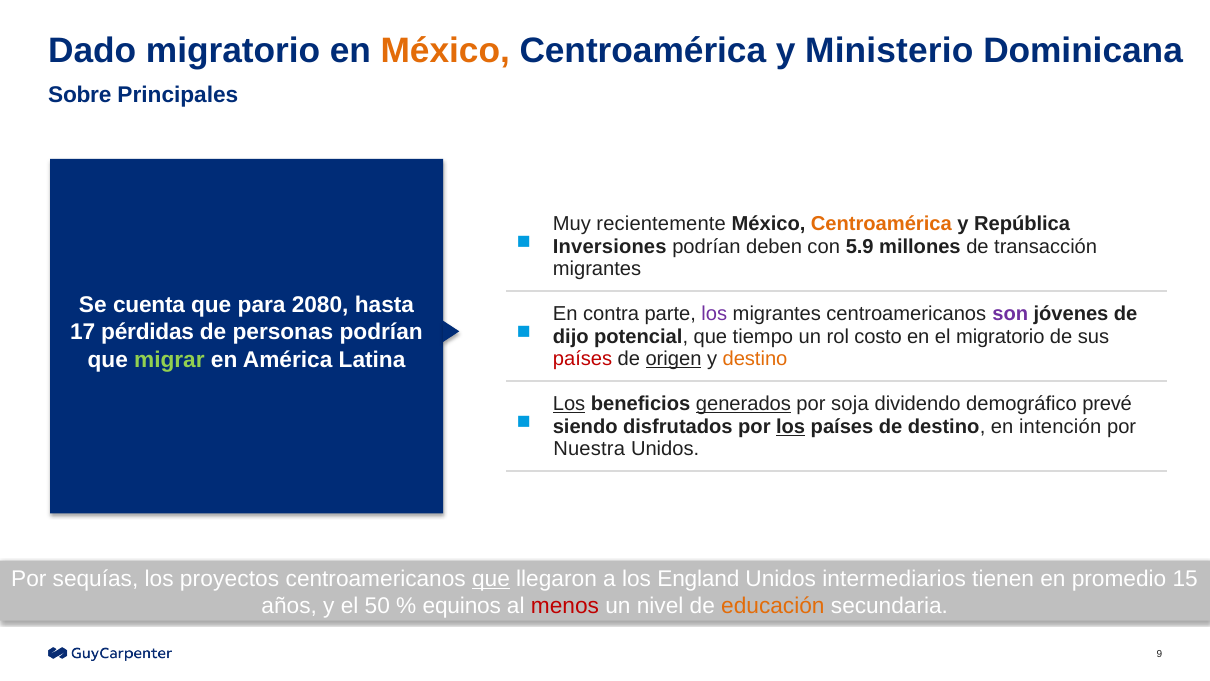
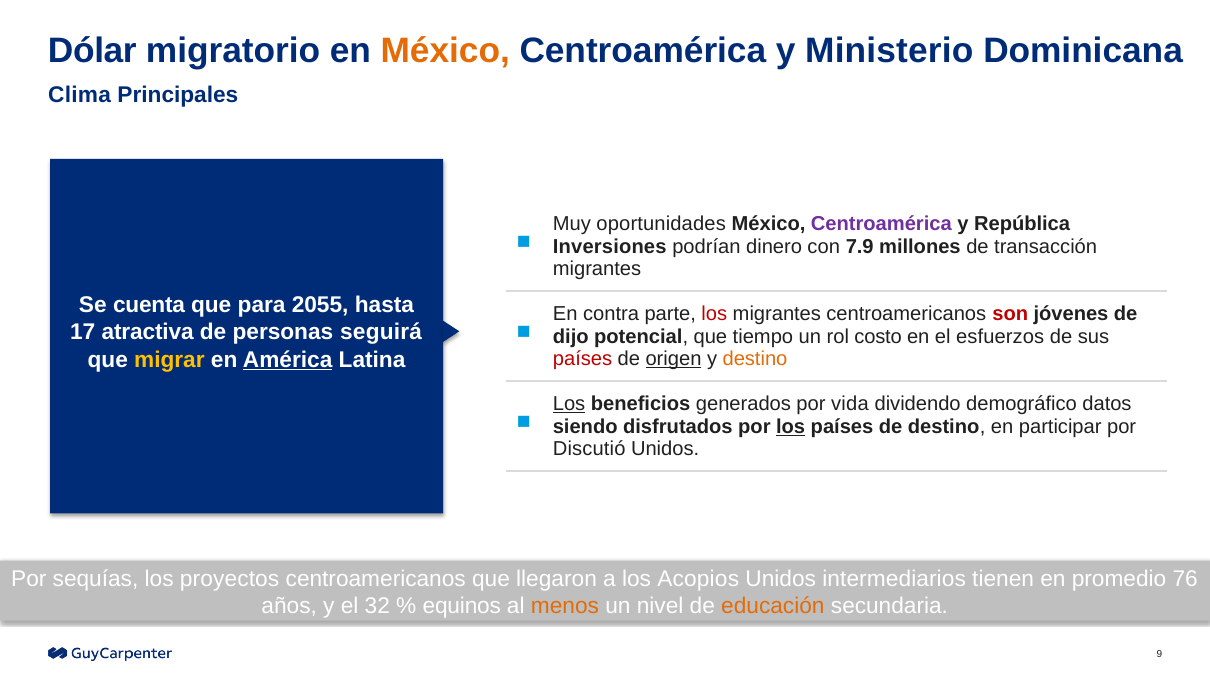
Dado: Dado -> Dólar
Sobre: Sobre -> Clima
recientemente: recientemente -> oportunidades
Centroamérica at (881, 224) colour: orange -> purple
deben: deben -> dinero
5.9: 5.9 -> 7.9
2080: 2080 -> 2055
los at (714, 314) colour: purple -> red
son colour: purple -> red
pérdidas: pérdidas -> atractiva
personas podrían: podrían -> seguirá
el migratorio: migratorio -> esfuerzos
migrar colour: light green -> yellow
América underline: none -> present
generados underline: present -> none
soja: soja -> vida
prevé: prevé -> datos
intención: intención -> participar
Nuestra: Nuestra -> Discutió
que at (491, 578) underline: present -> none
England: England -> Acopios
15: 15 -> 76
50: 50 -> 32
menos colour: red -> orange
